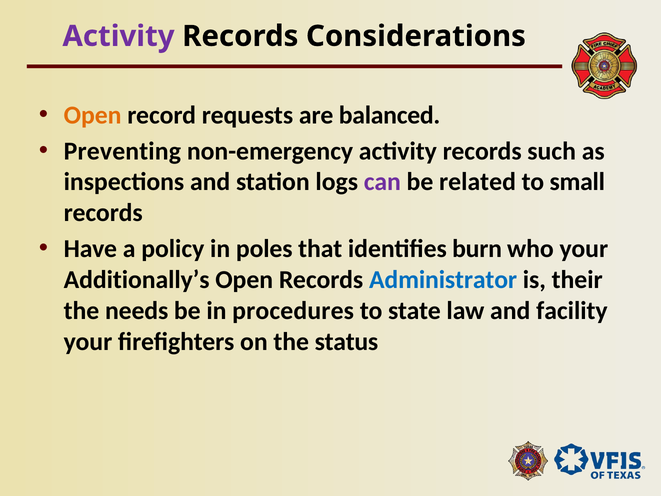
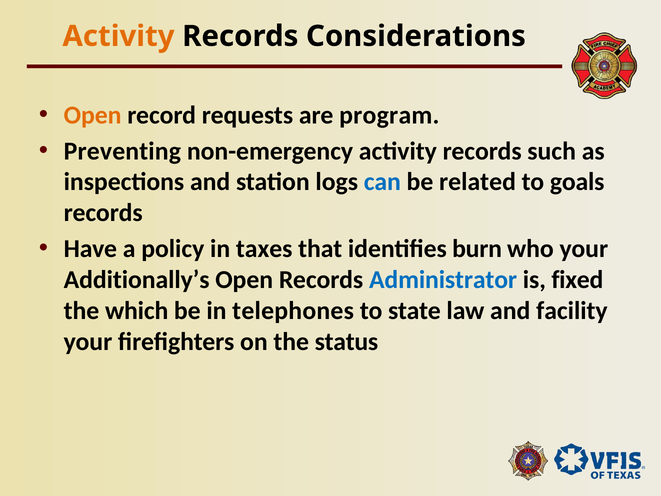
Activity at (119, 36) colour: purple -> orange
balanced: balanced -> program
can colour: purple -> blue
small: small -> goals
poles: poles -> taxes
their: their -> fixed
needs: needs -> which
procedures: procedures -> telephones
